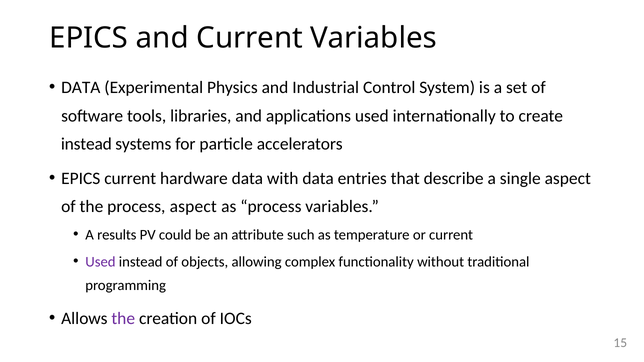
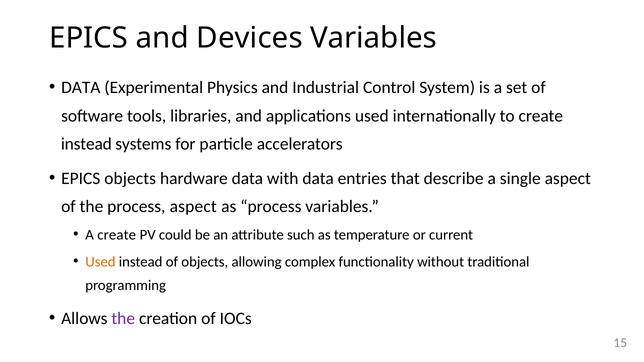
and Current: Current -> Devices
EPICS current: current -> objects
A results: results -> create
Used at (100, 262) colour: purple -> orange
